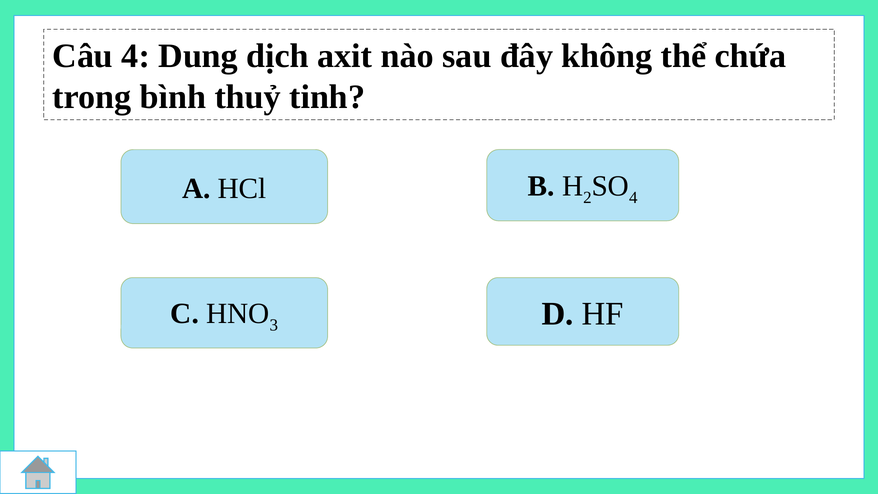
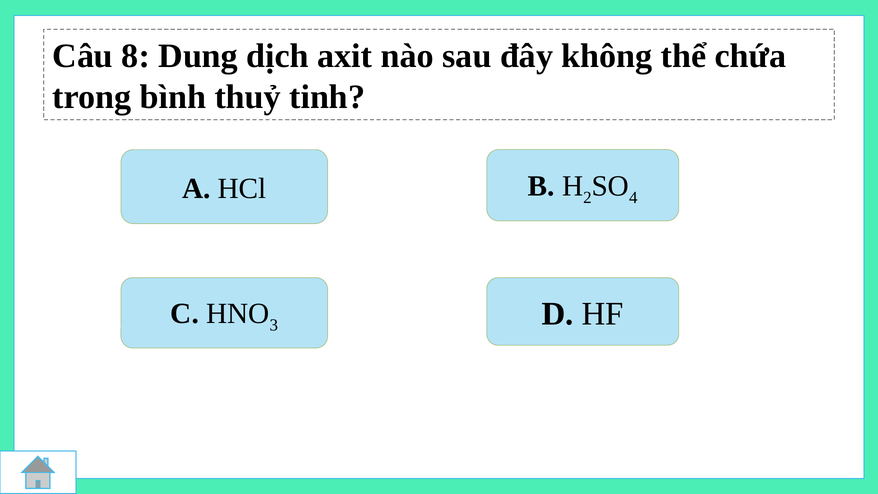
Câu 4: 4 -> 8
